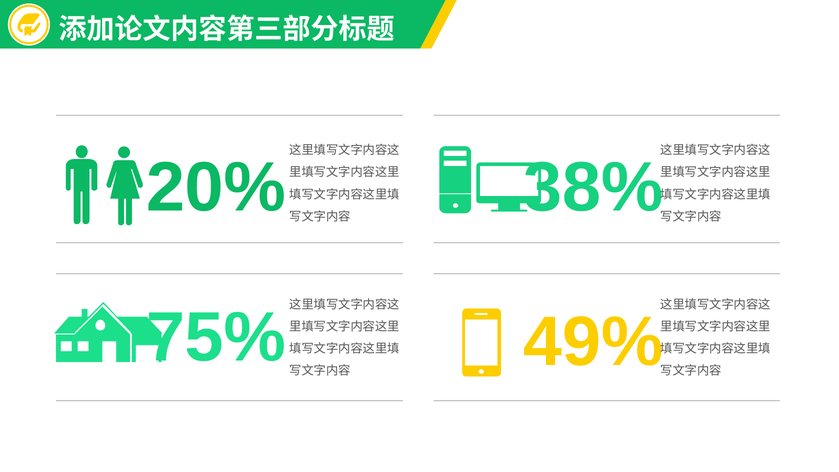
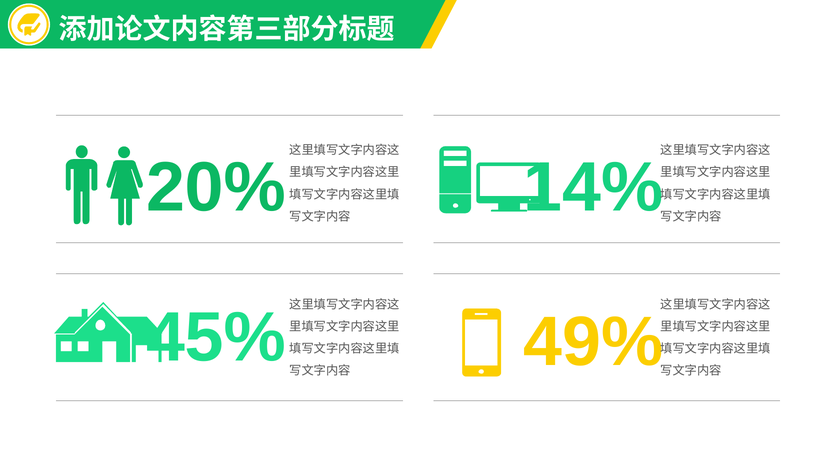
38%: 38% -> 14%
75%: 75% -> 45%
